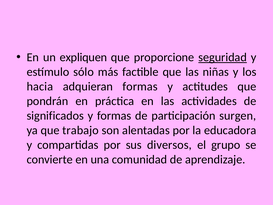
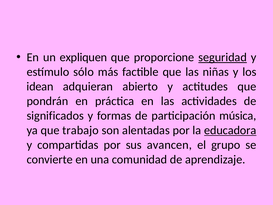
hacia: hacia -> idean
adquieran formas: formas -> abierto
surgen: surgen -> música
educadora underline: none -> present
diversos: diversos -> avancen
